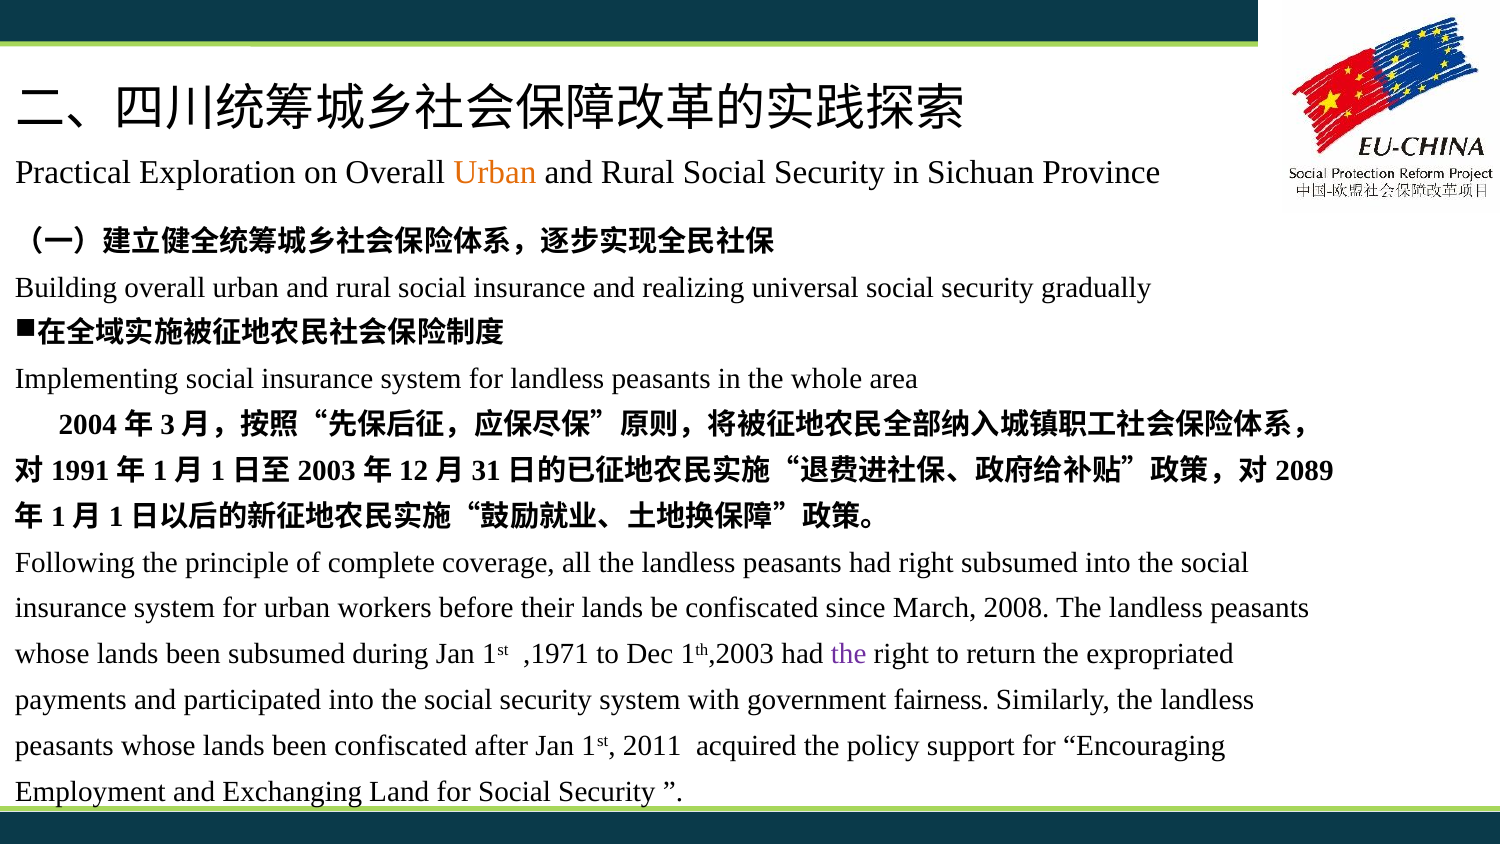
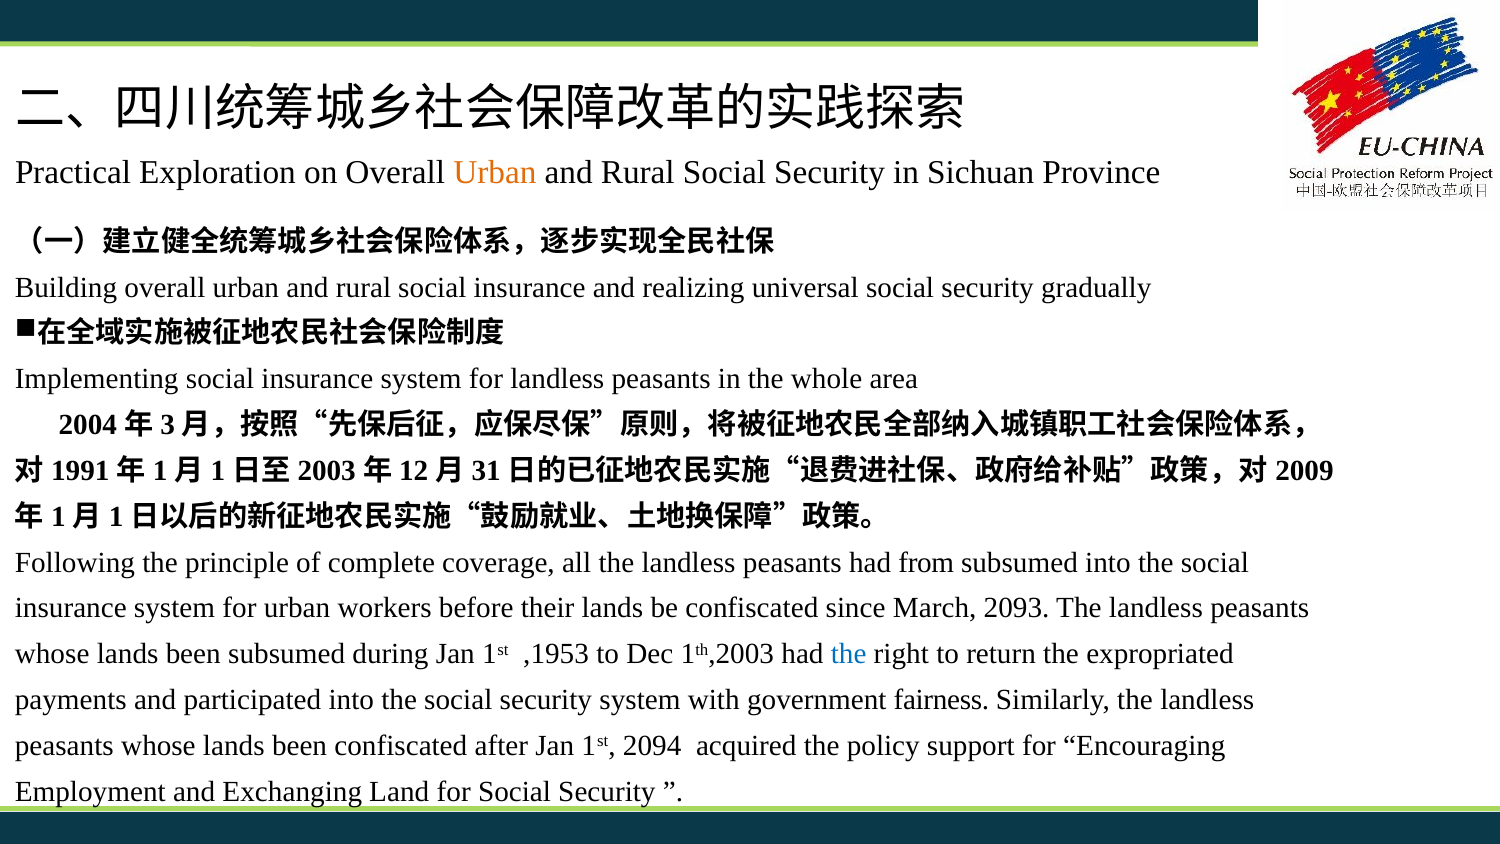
2089: 2089 -> 2009
had right: right -> from
2008: 2008 -> 2093
,1971: ,1971 -> ,1953
the at (849, 654) colour: purple -> blue
2011: 2011 -> 2094
